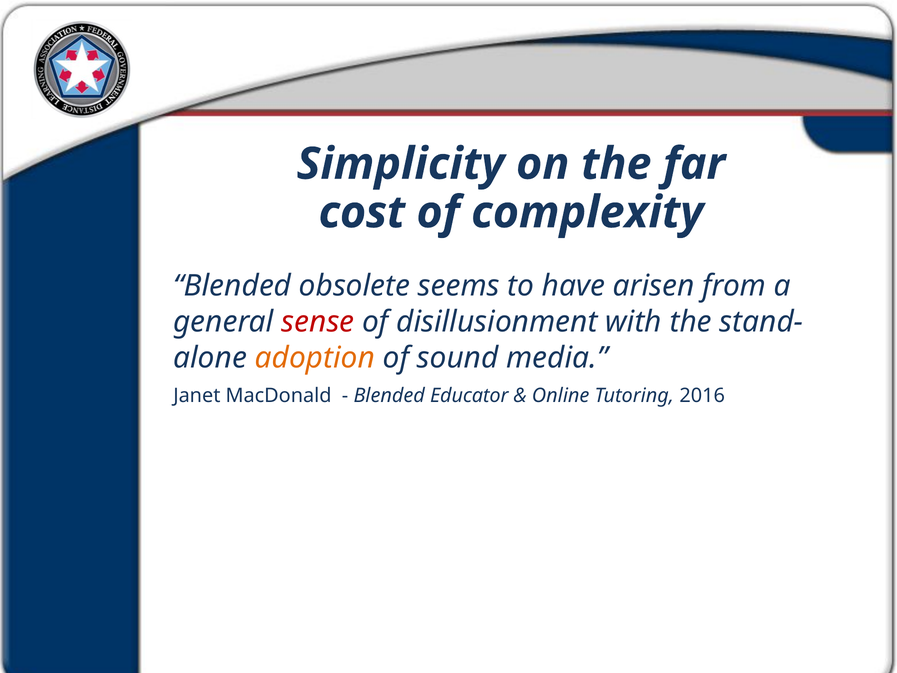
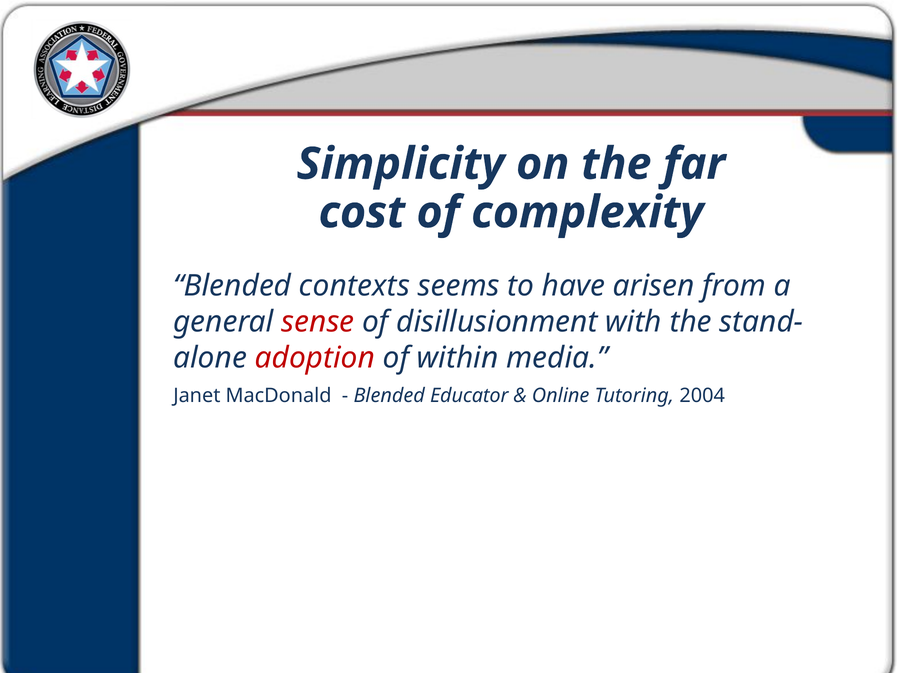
obsolete: obsolete -> contexts
adoption colour: orange -> red
sound: sound -> within
2016: 2016 -> 2004
